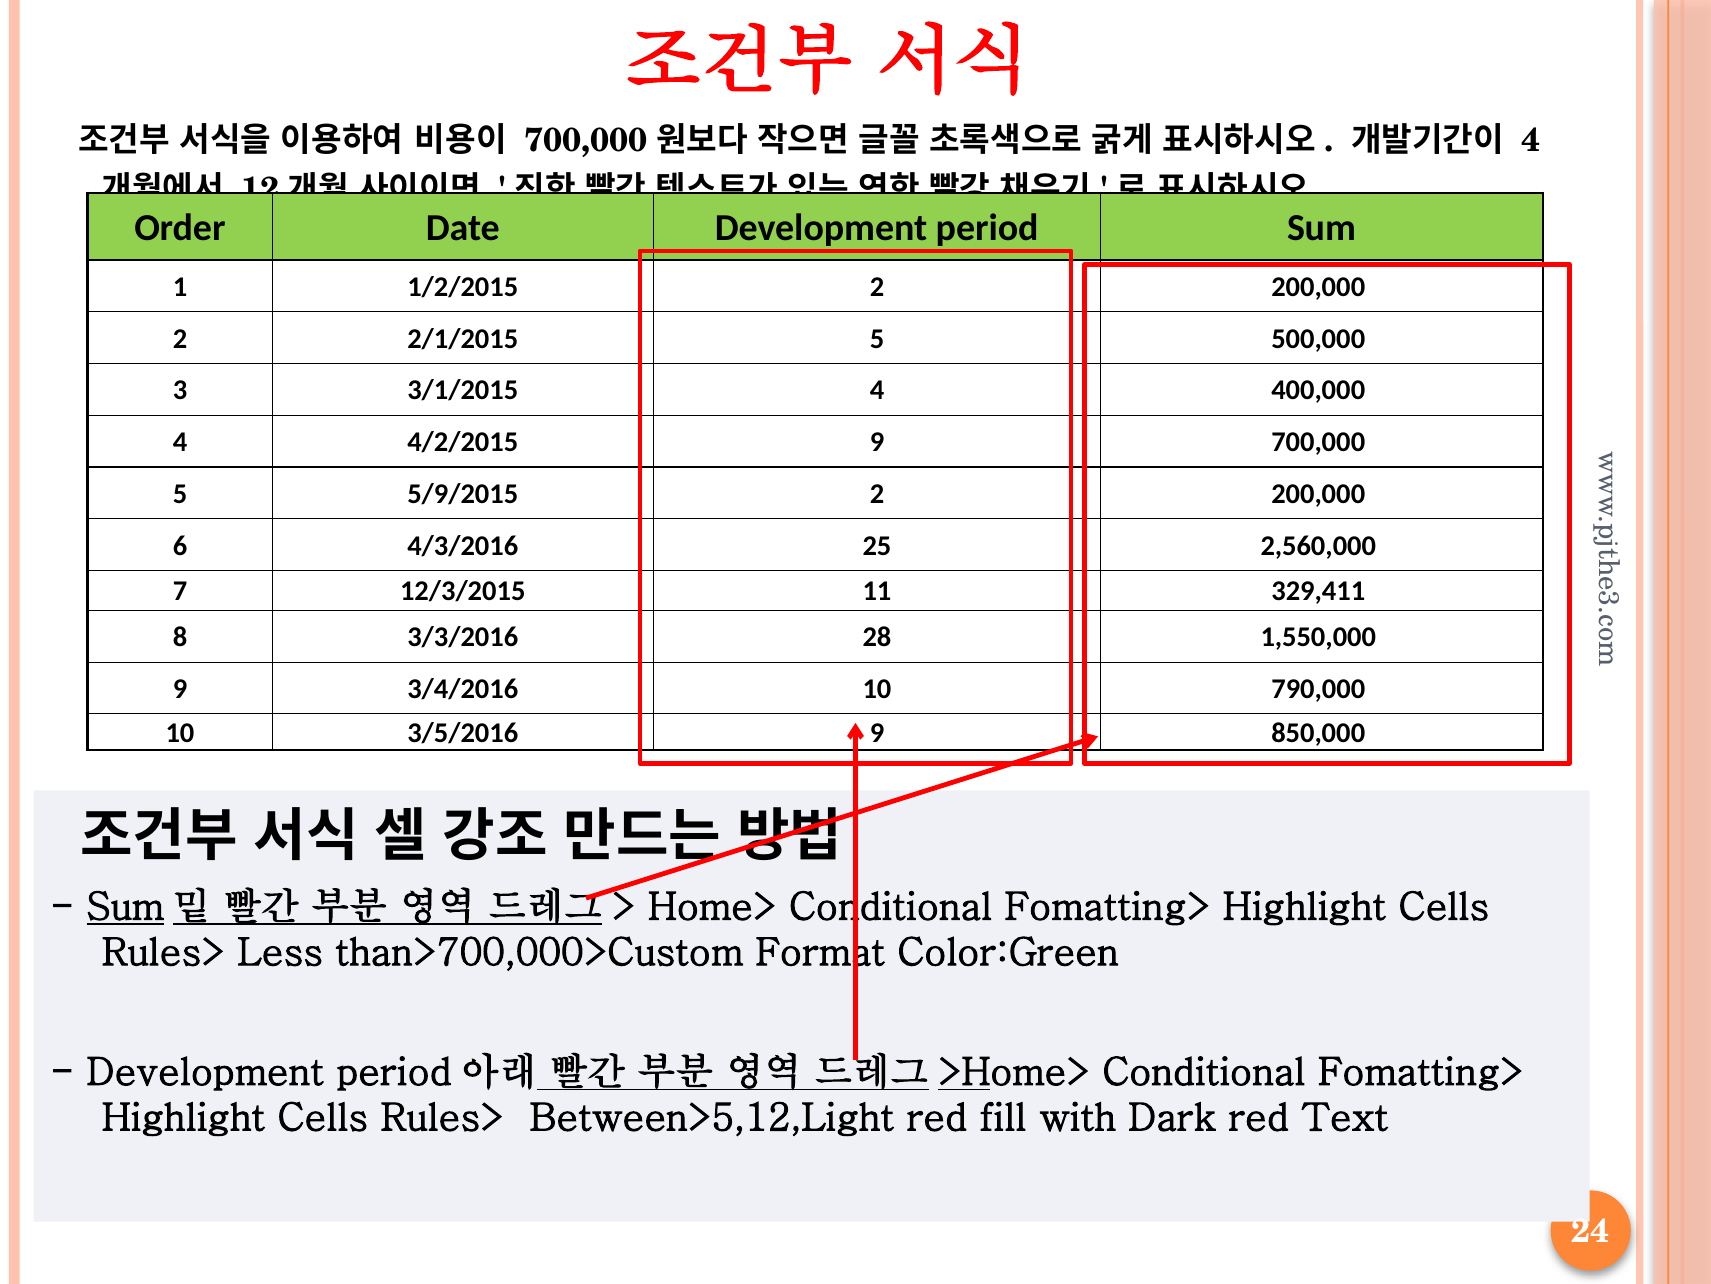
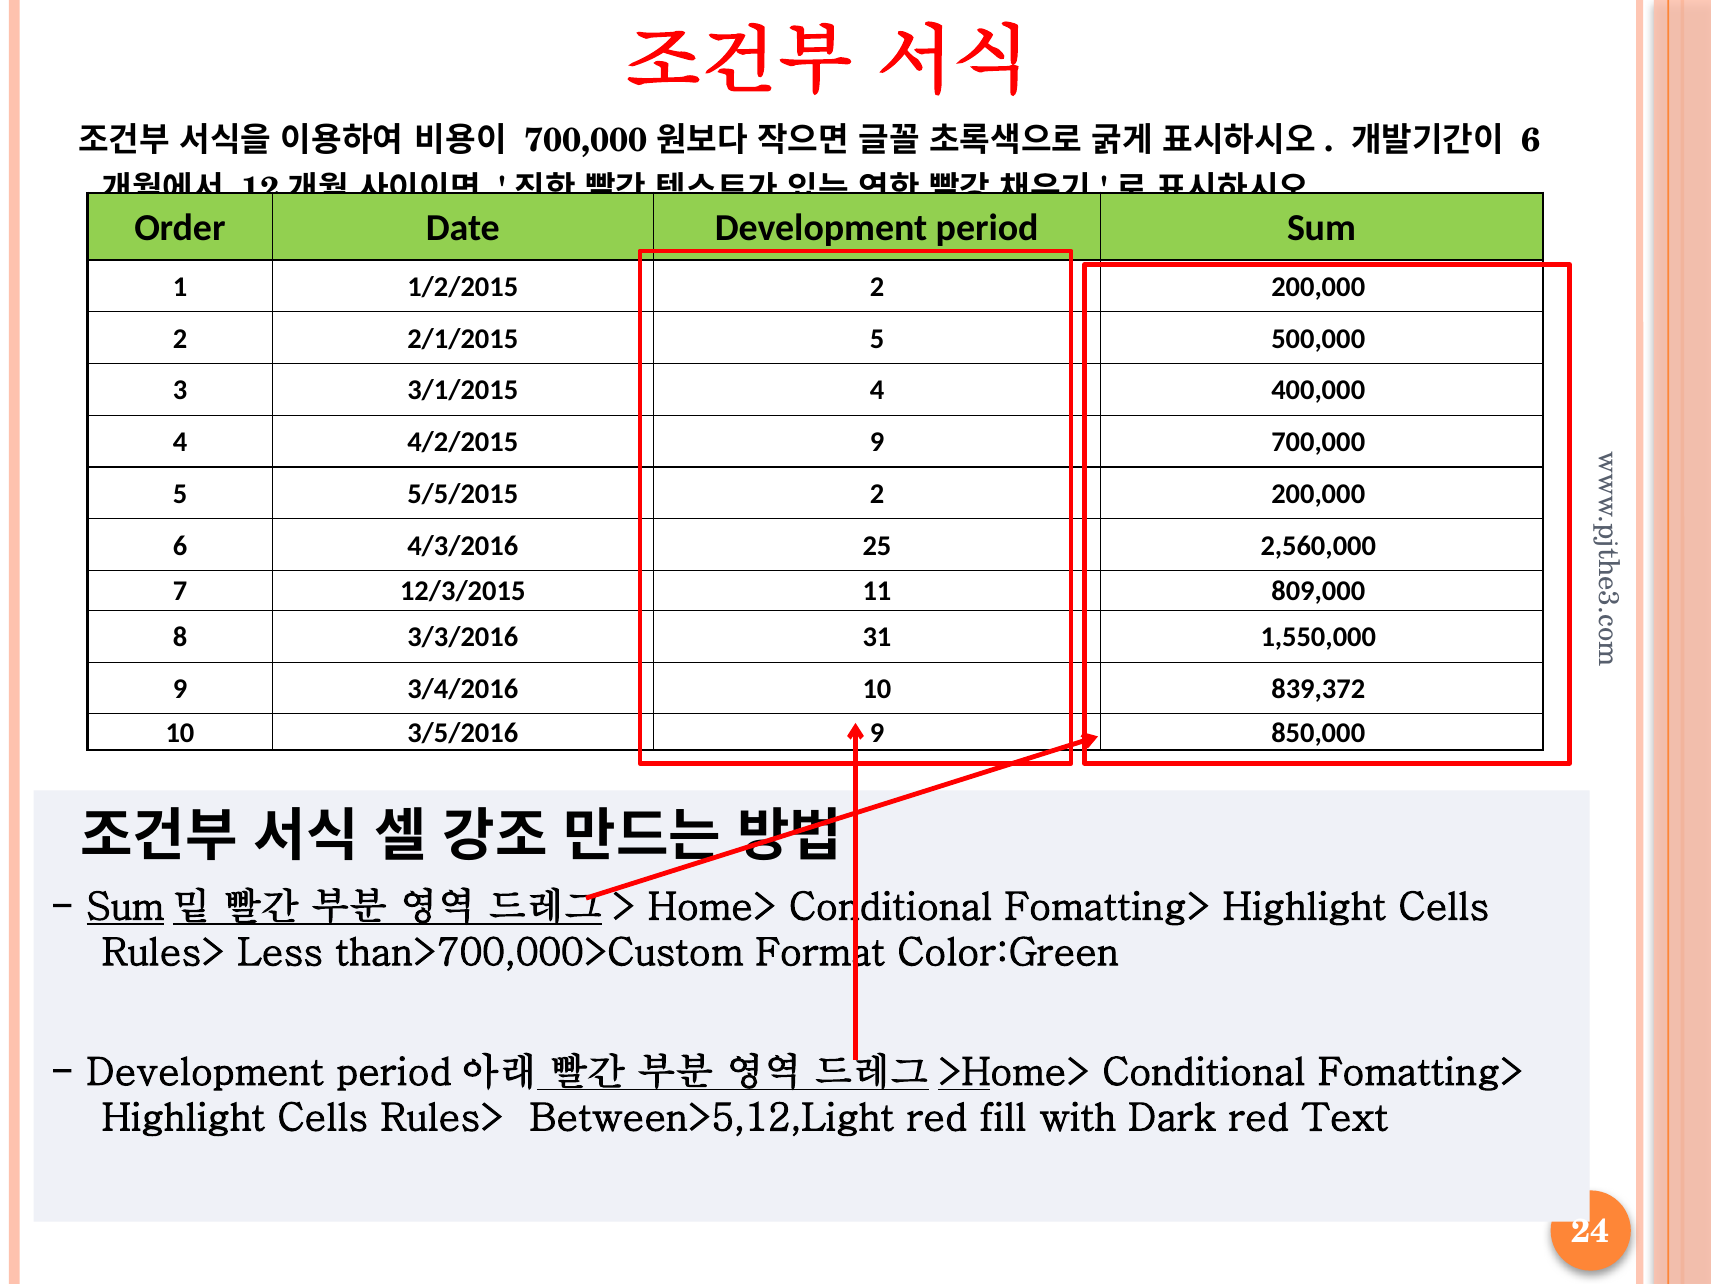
4 at (1531, 140): 4 -> 6
5/9/2015: 5/9/2015 -> 5/5/2015
329,411: 329,411 -> 809,000
28: 28 -> 31
790,000: 790,000 -> 839,372
